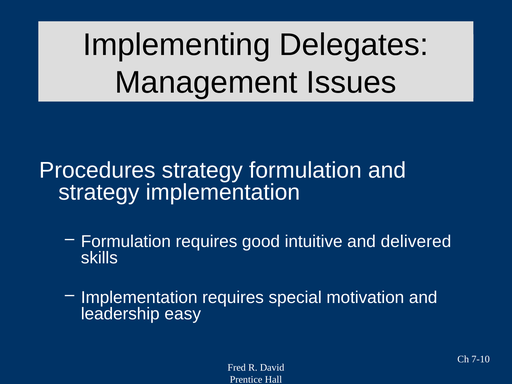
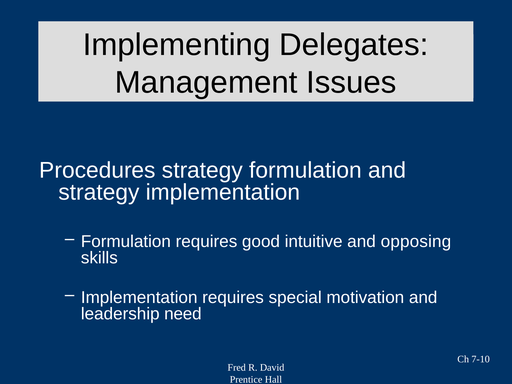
delivered: delivered -> opposing
easy: easy -> need
